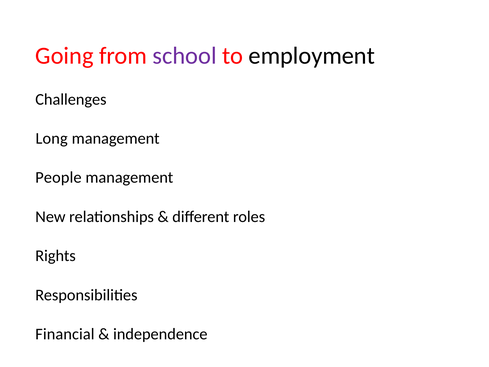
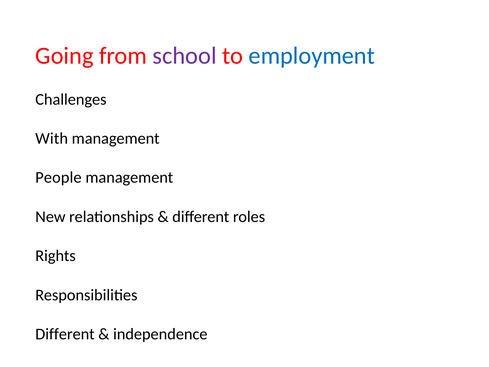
employment colour: black -> blue
Long: Long -> With
Financial at (65, 334): Financial -> Different
